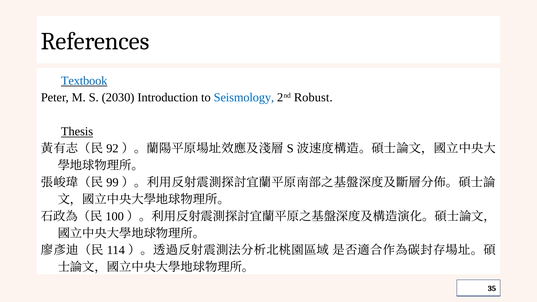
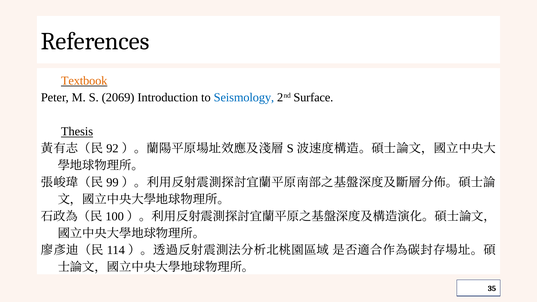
Textbook colour: blue -> orange
2030: 2030 -> 2069
Robust: Robust -> Surface
